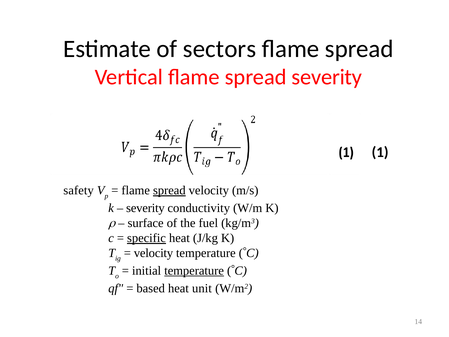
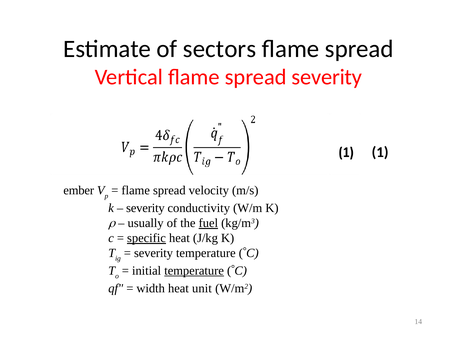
safety: safety -> ember
spread at (169, 190) underline: present -> none
surface: surface -> usually
fuel underline: none -> present
velocity at (154, 253): velocity -> severity
based: based -> width
